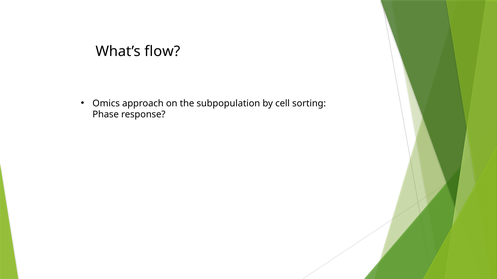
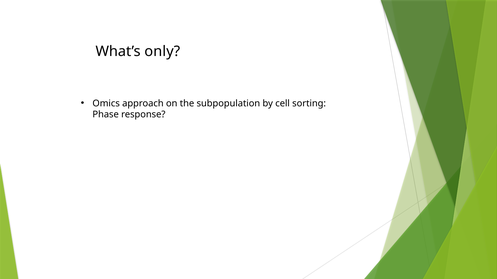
flow: flow -> only
